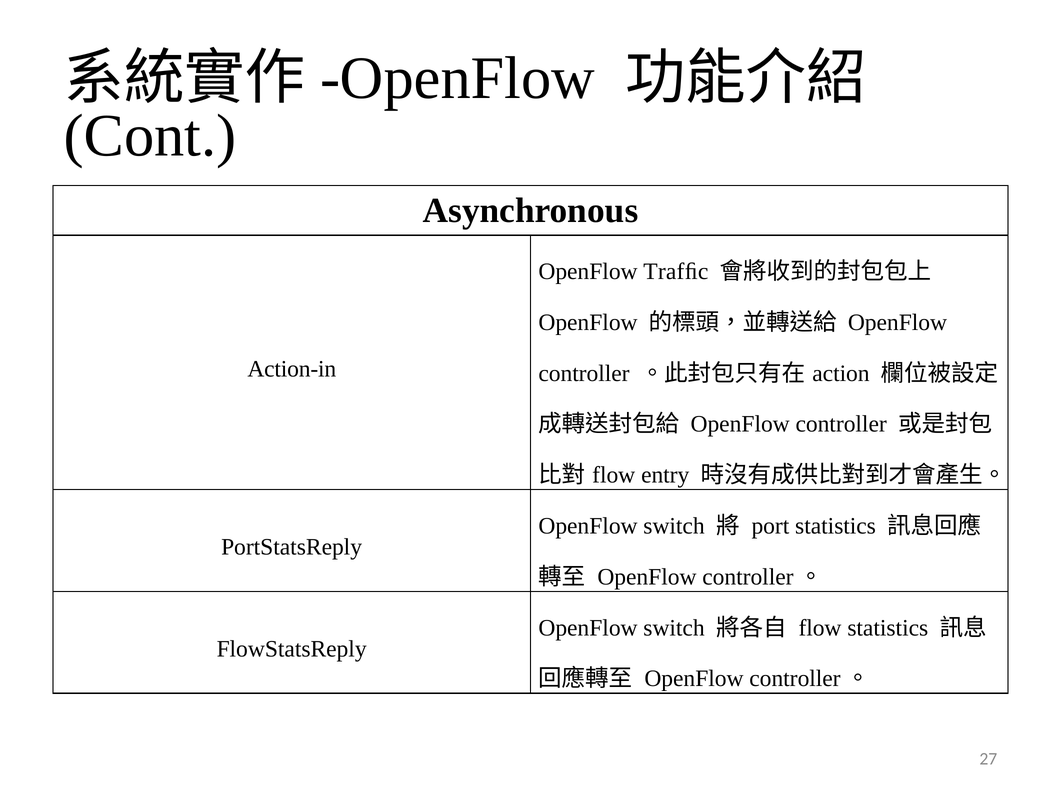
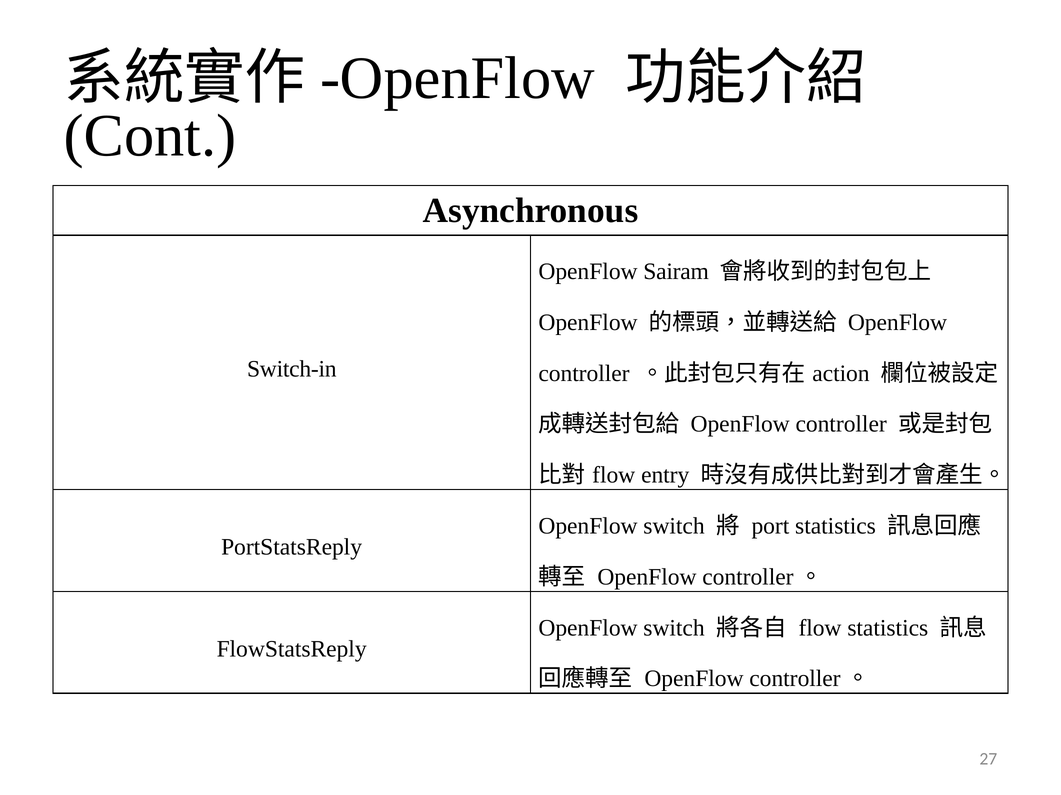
Trafﬁc: Trafﬁc -> Sairam
Action-in: Action-in -> Switch-in
